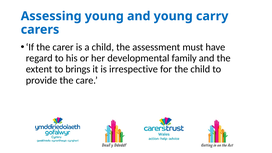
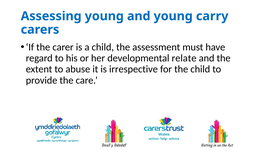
family: family -> relate
brings: brings -> abuse
